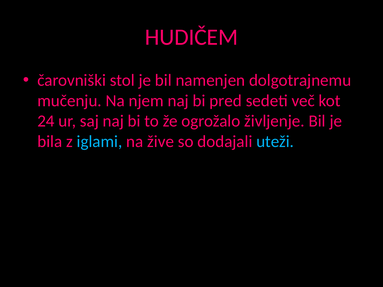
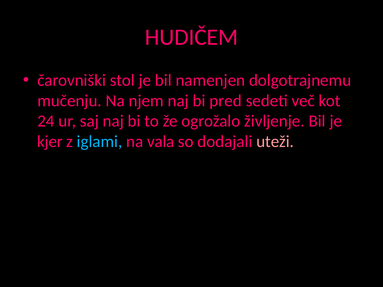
bila: bila -> kjer
žive: žive -> vala
uteži colour: light blue -> pink
